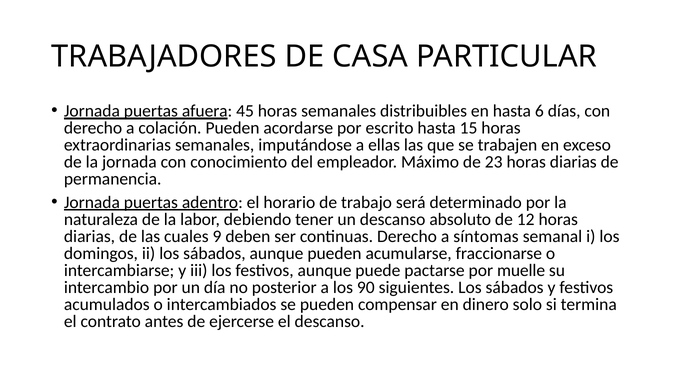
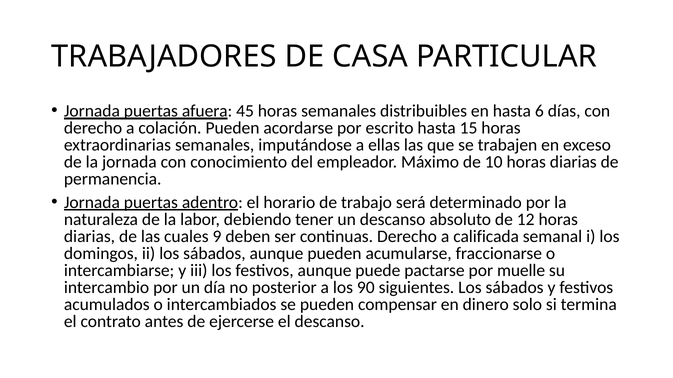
23: 23 -> 10
síntomas: síntomas -> calificada
